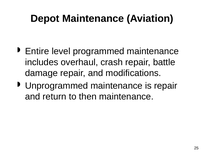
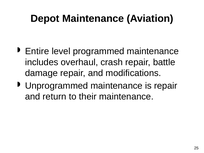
then: then -> their
